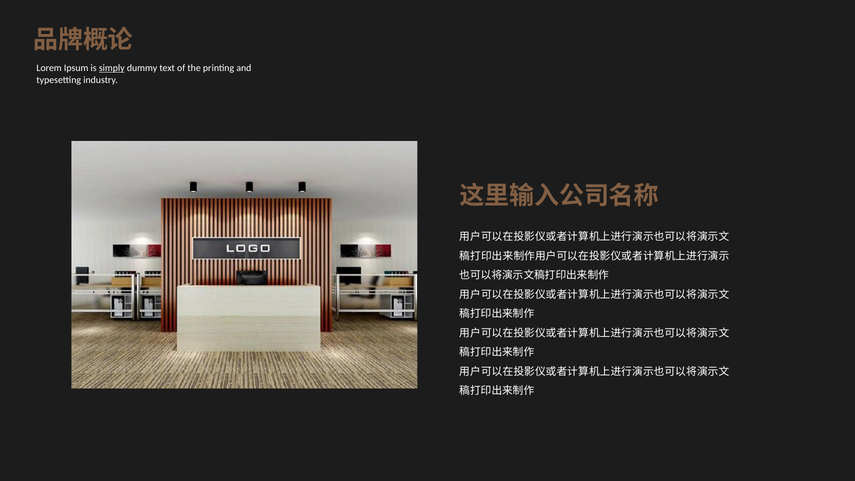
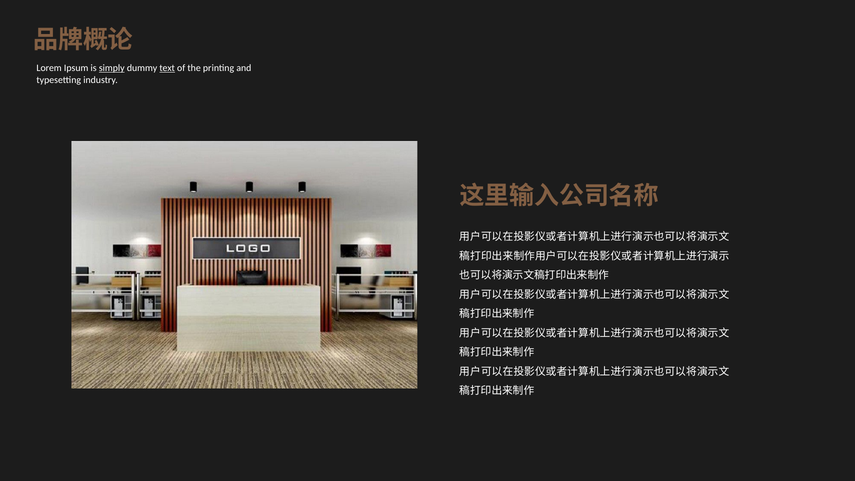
text underline: none -> present
